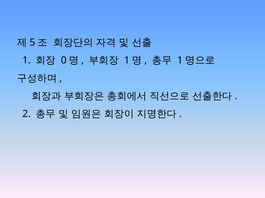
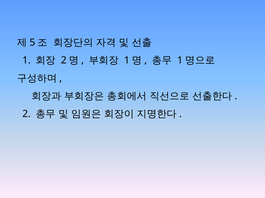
0 at (64, 61): 0 -> 2
